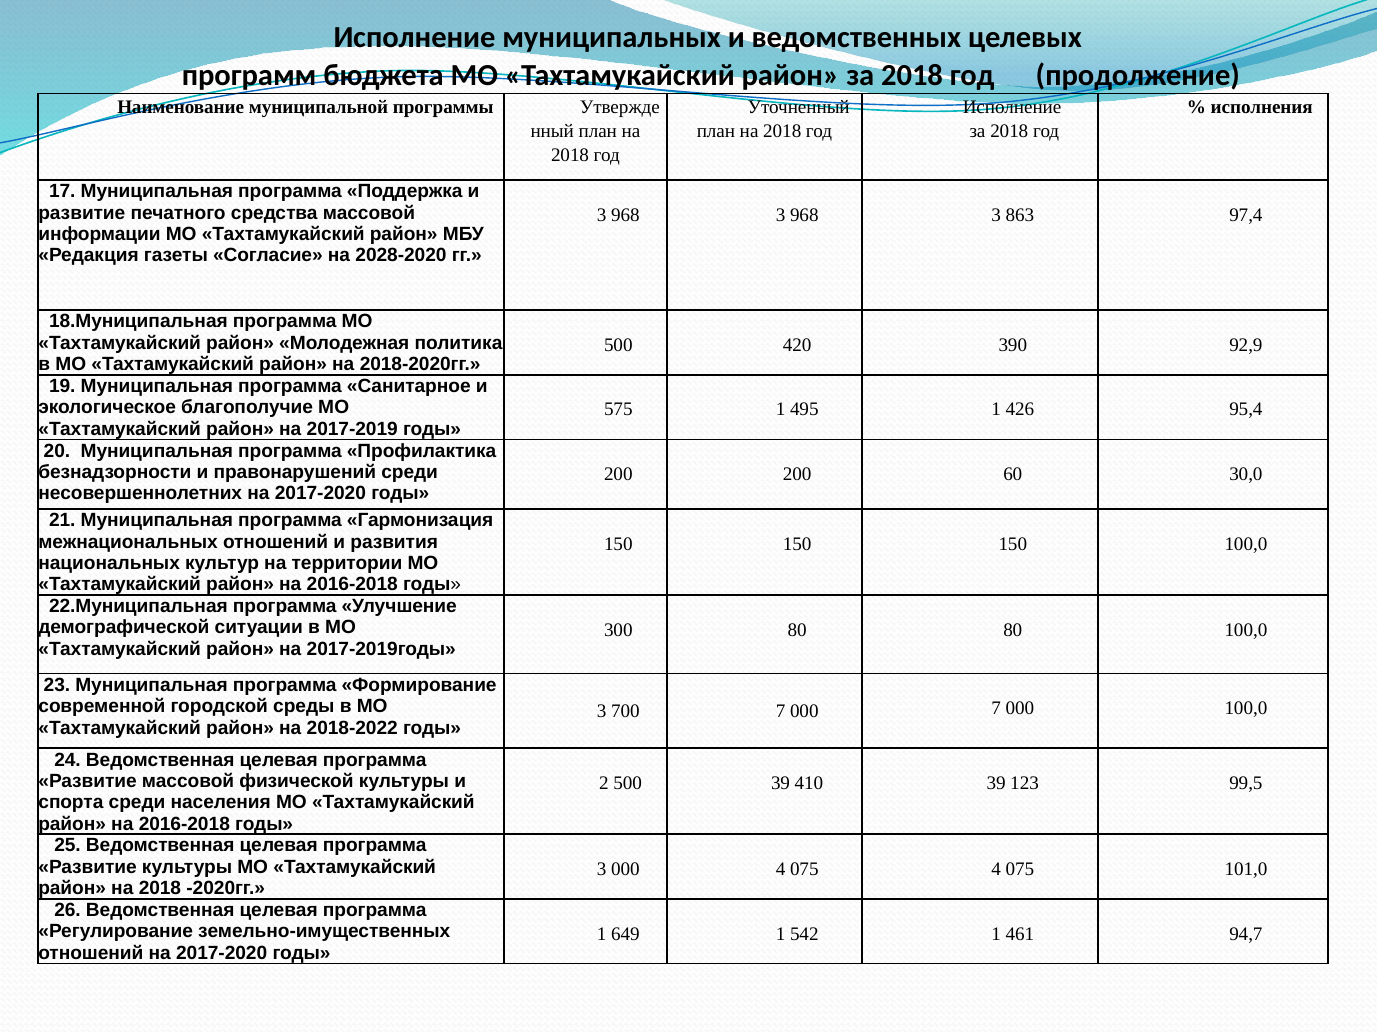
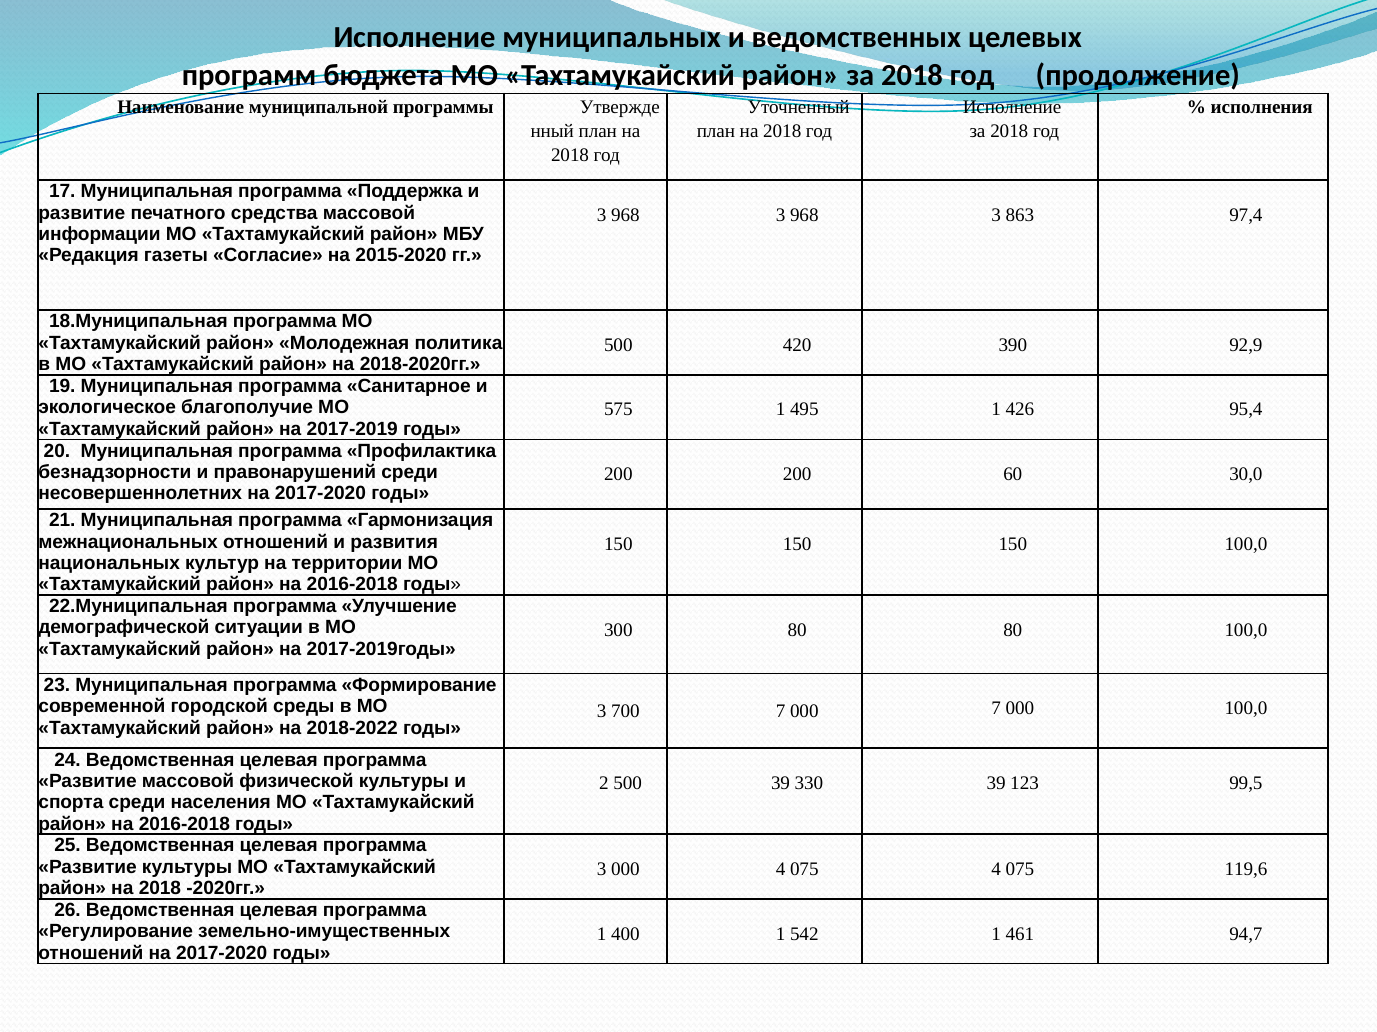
2028-2020: 2028-2020 -> 2015-2020
410: 410 -> 330
101,0: 101,0 -> 119,6
649: 649 -> 400
